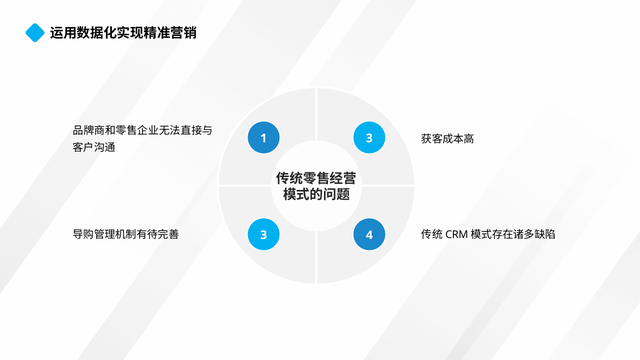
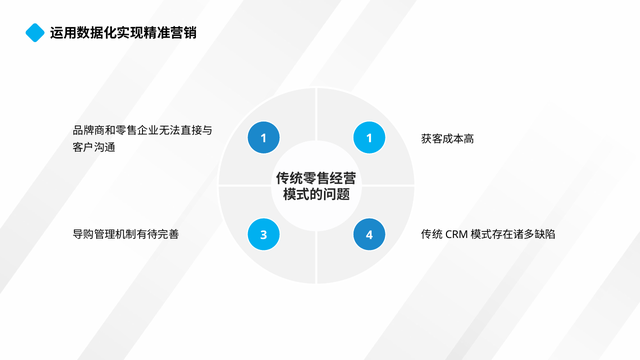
1 3: 3 -> 1
